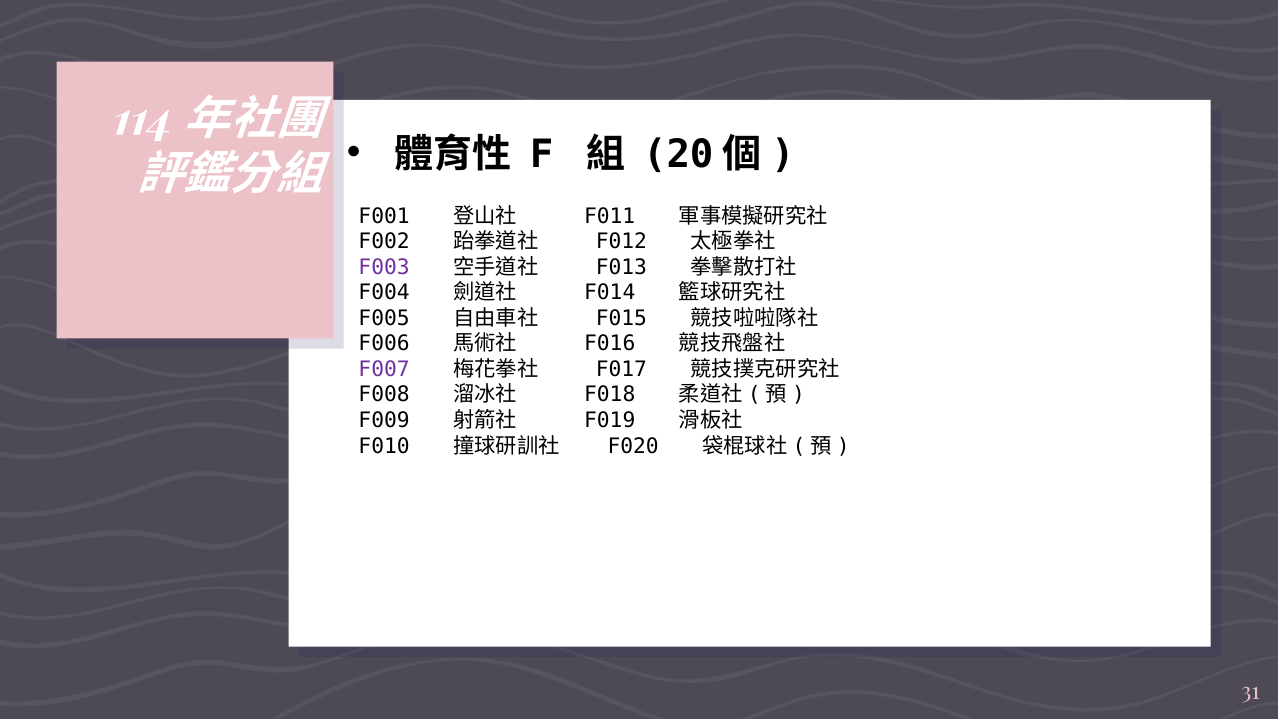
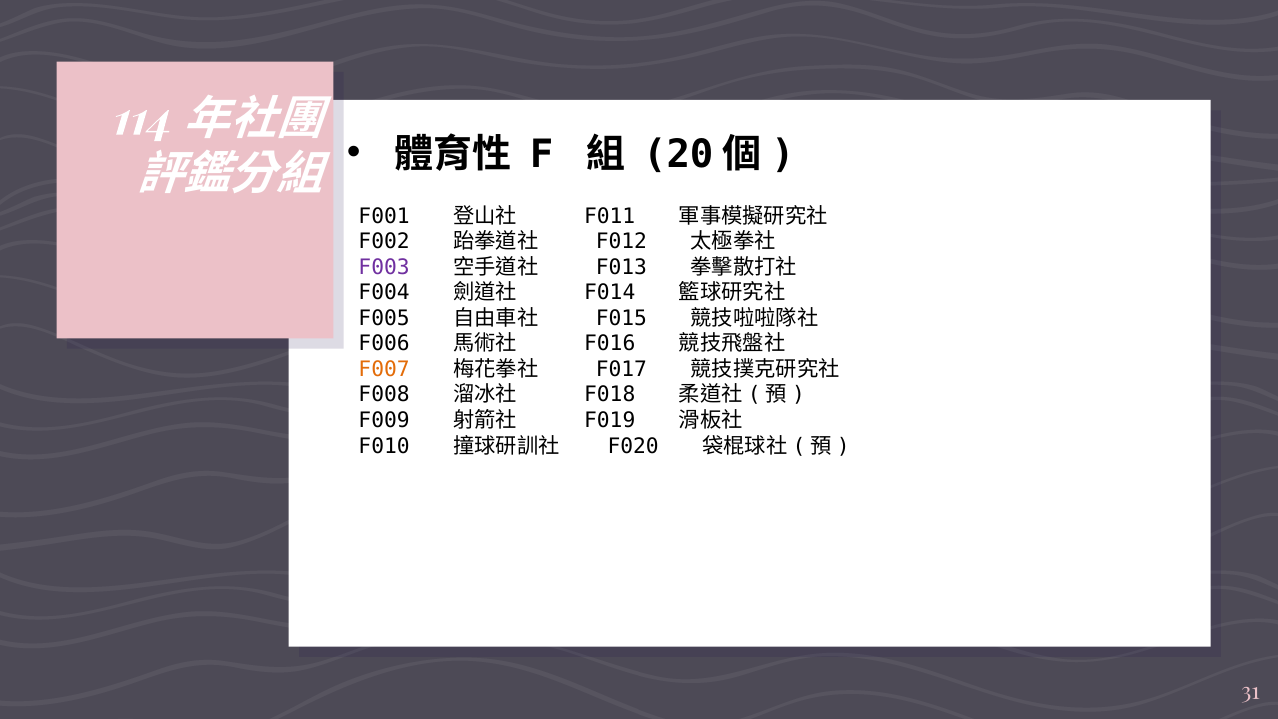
F007 colour: purple -> orange
